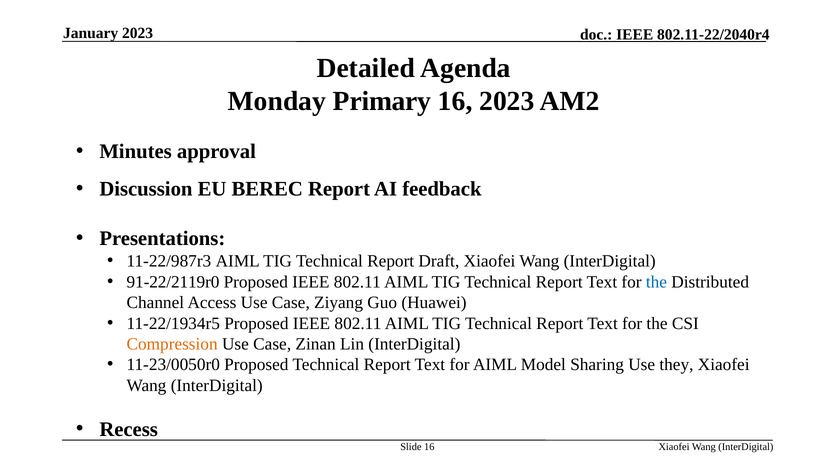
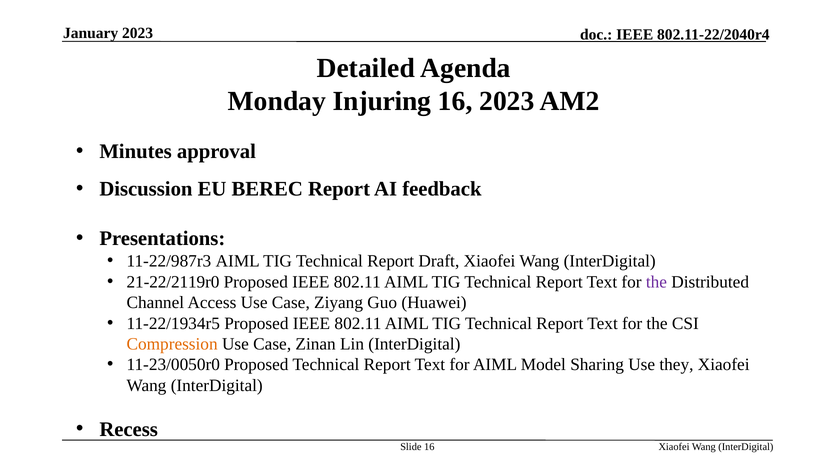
Primary: Primary -> Injuring
91-22/2119r0: 91-22/2119r0 -> 21-22/2119r0
the at (656, 282) colour: blue -> purple
